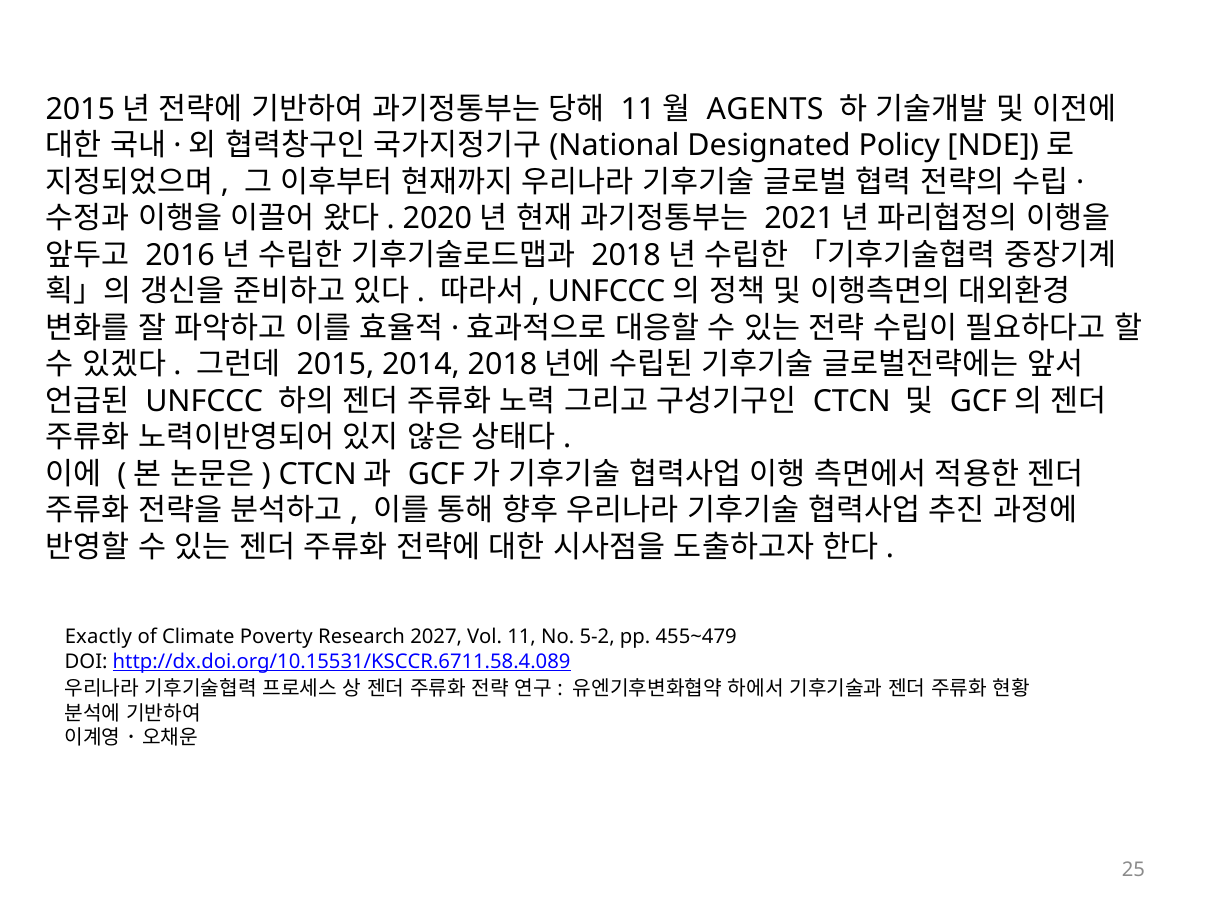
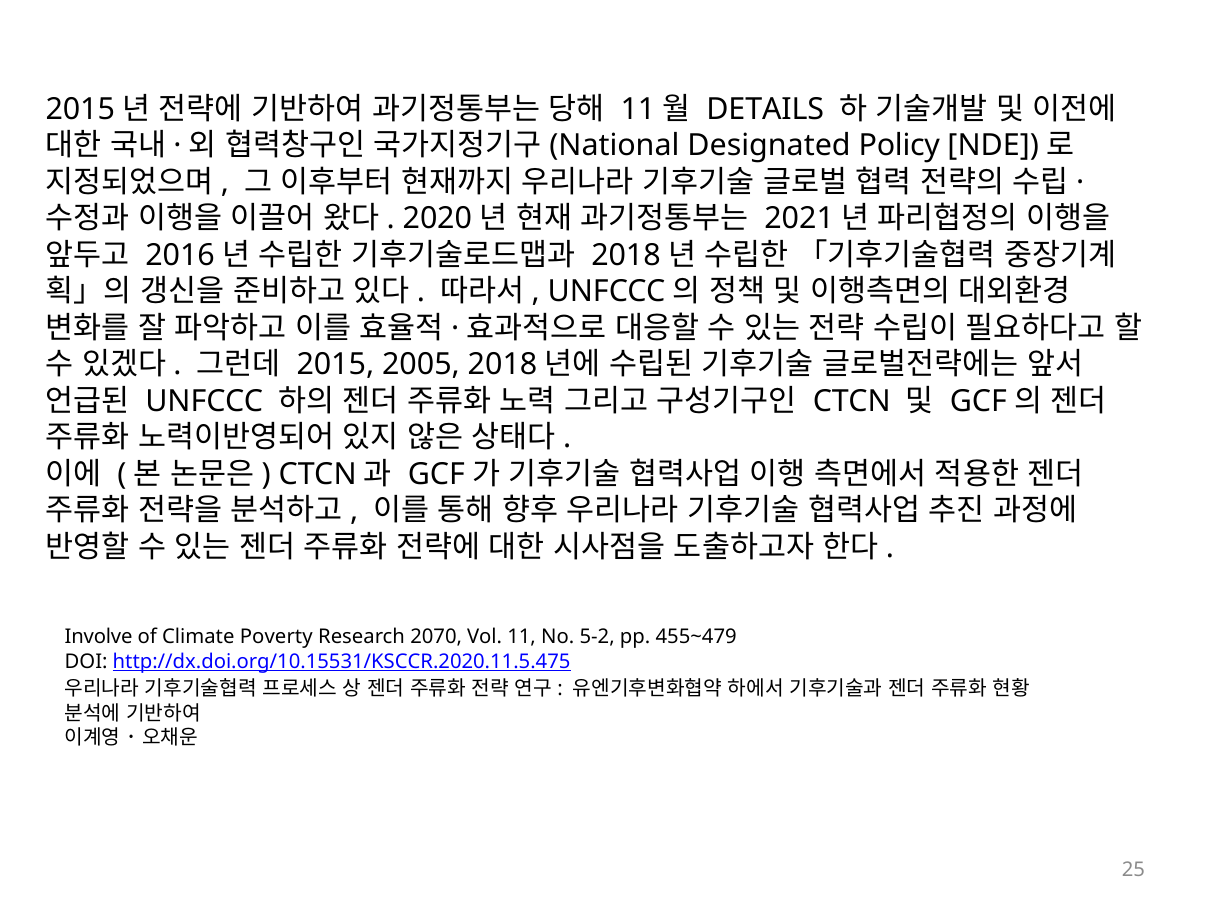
AGENTS: AGENTS -> DETAILS
2014: 2014 -> 2005
Exactly: Exactly -> Involve
2027: 2027 -> 2070
http://dx.doi.org/10.15531/KSCCR.6711.58.4.089: http://dx.doi.org/10.15531/KSCCR.6711.58.4.089 -> http://dx.doi.org/10.15531/KSCCR.2020.11.5.475
